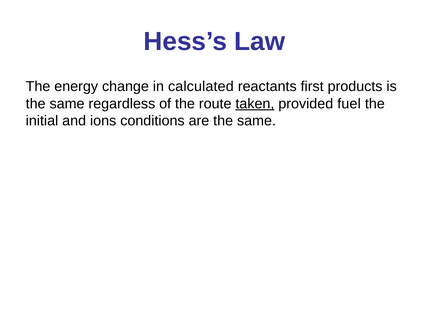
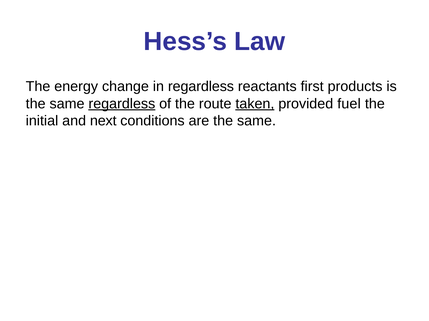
in calculated: calculated -> regardless
regardless at (122, 104) underline: none -> present
ions: ions -> next
